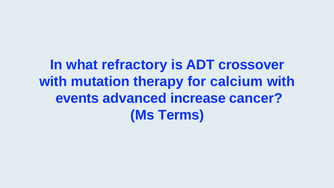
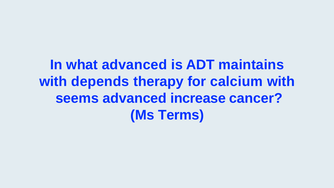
what refractory: refractory -> advanced
crossover: crossover -> maintains
mutation: mutation -> depends
events: events -> seems
